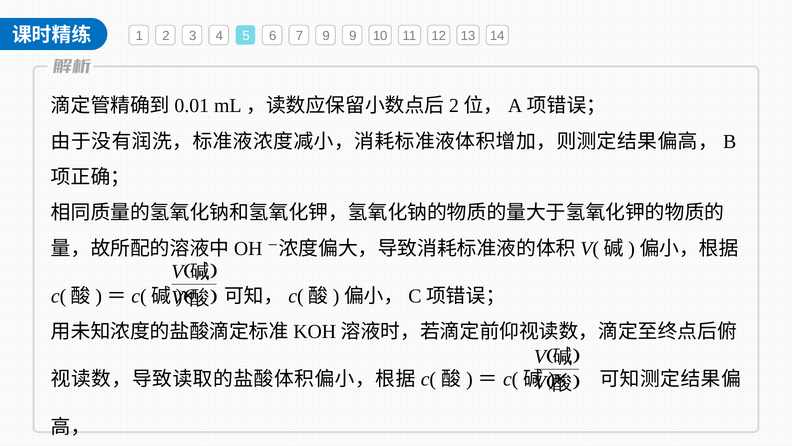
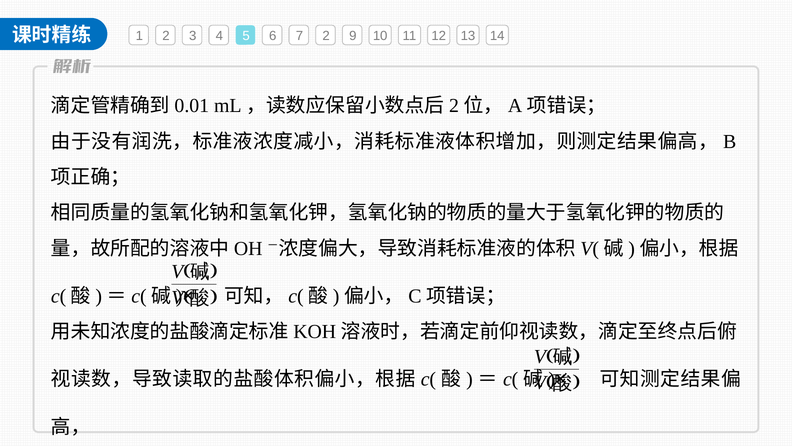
7 9: 9 -> 2
